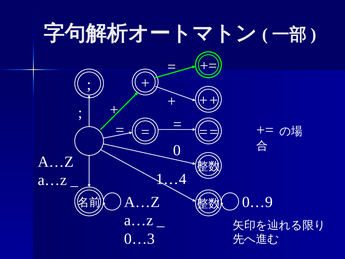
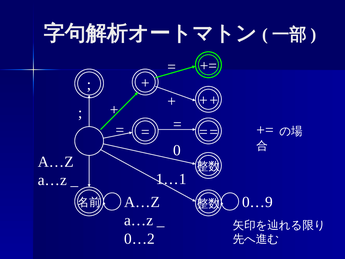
1…4: 1…4 -> 1…1
0…3: 0…3 -> 0…2
